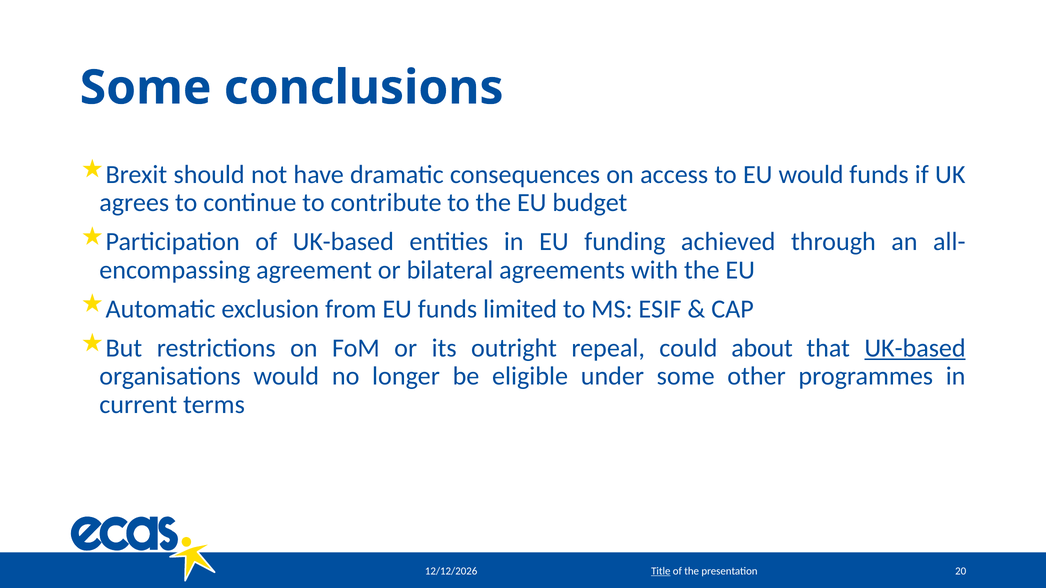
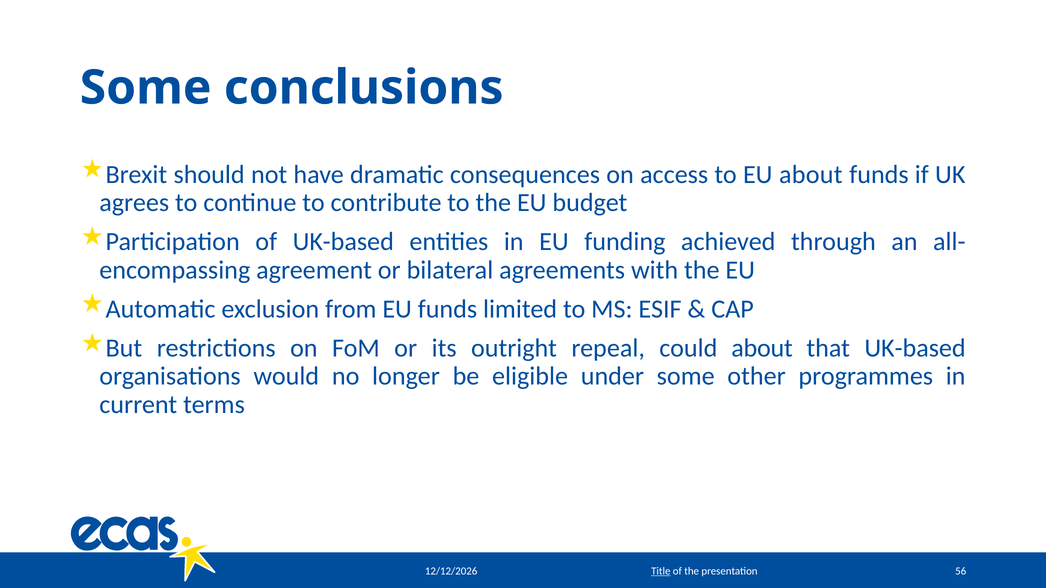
EU would: would -> about
UK-based at (915, 348) underline: present -> none
20: 20 -> 56
